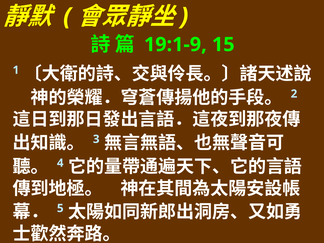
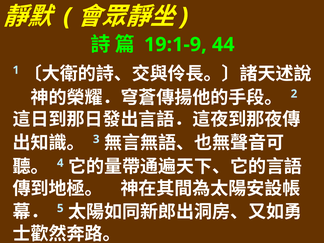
15: 15 -> 44
